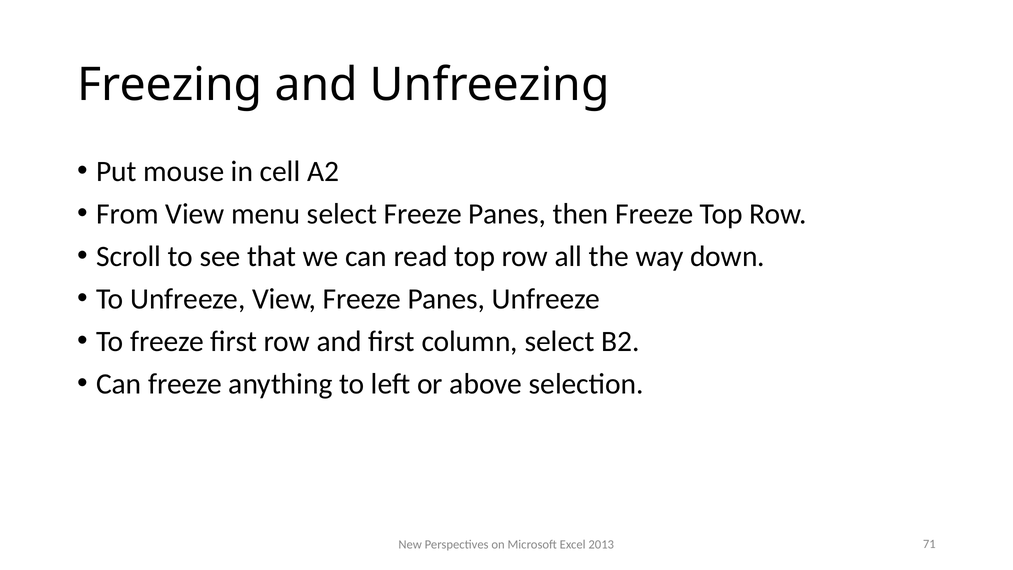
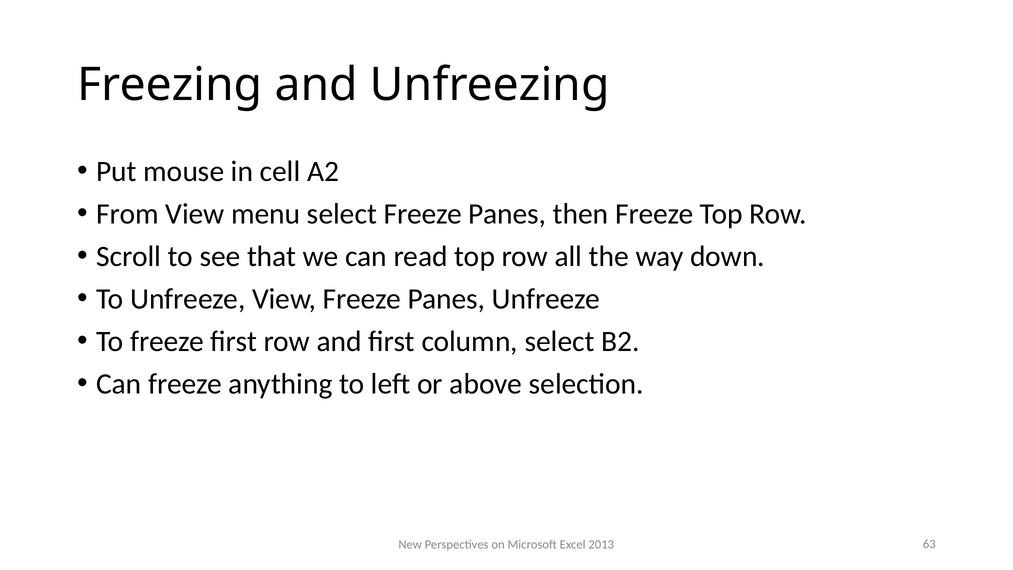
71: 71 -> 63
